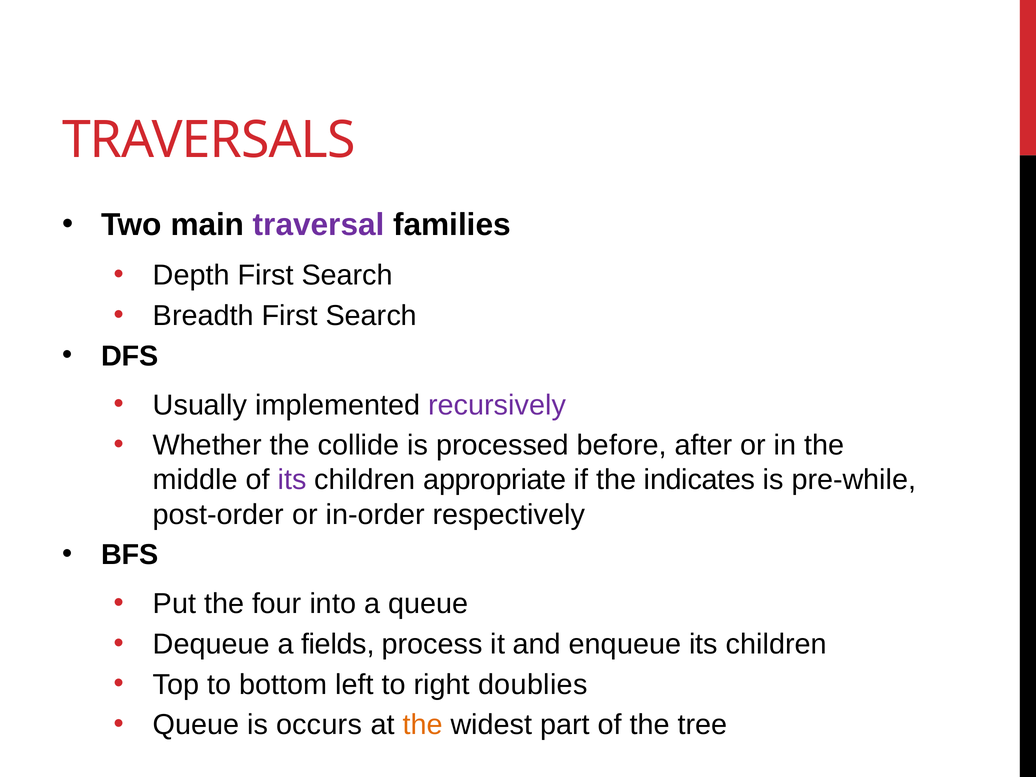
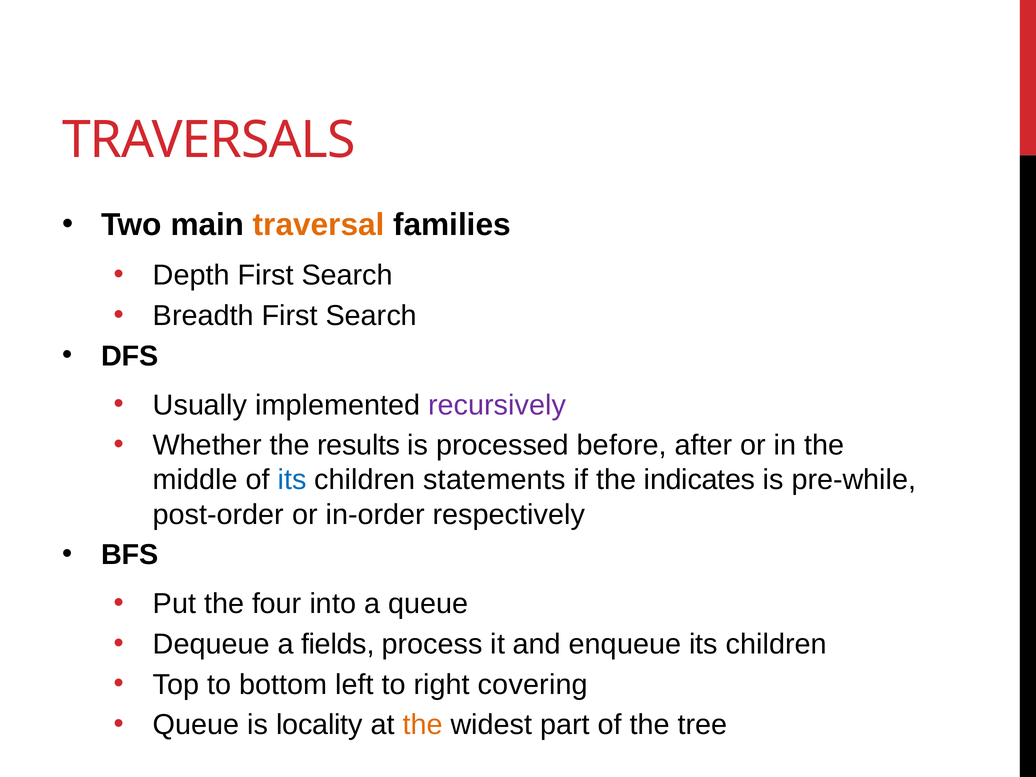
traversal colour: purple -> orange
collide: collide -> results
its at (292, 480) colour: purple -> blue
appropriate: appropriate -> statements
doublies: doublies -> covering
occurs: occurs -> locality
